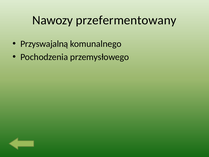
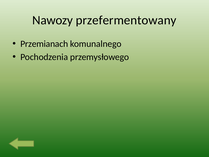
Przyswajalną: Przyswajalną -> Przemianach
